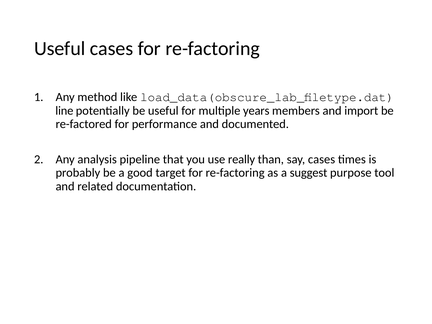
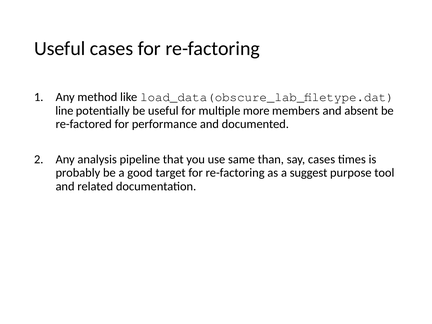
years: years -> more
import: import -> absent
really: really -> same
